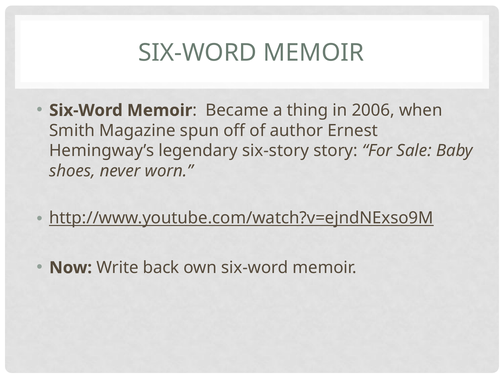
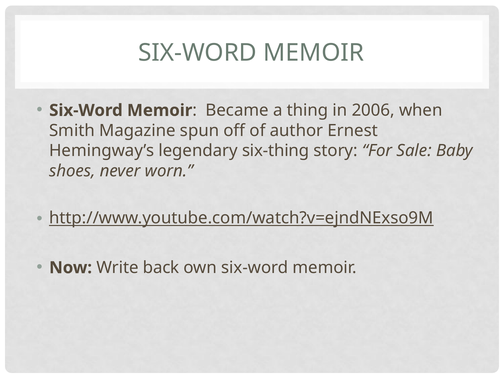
six-story: six-story -> six-thing
